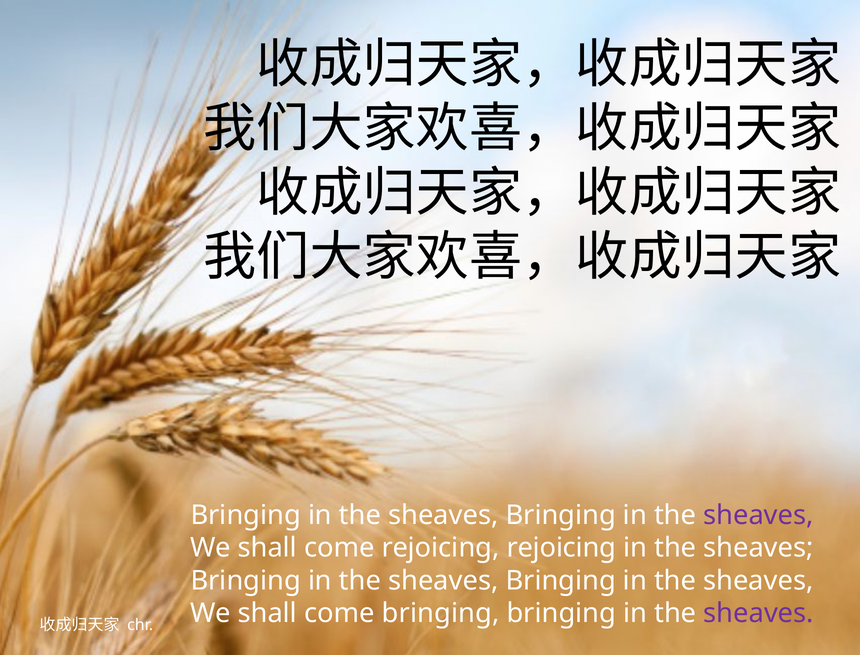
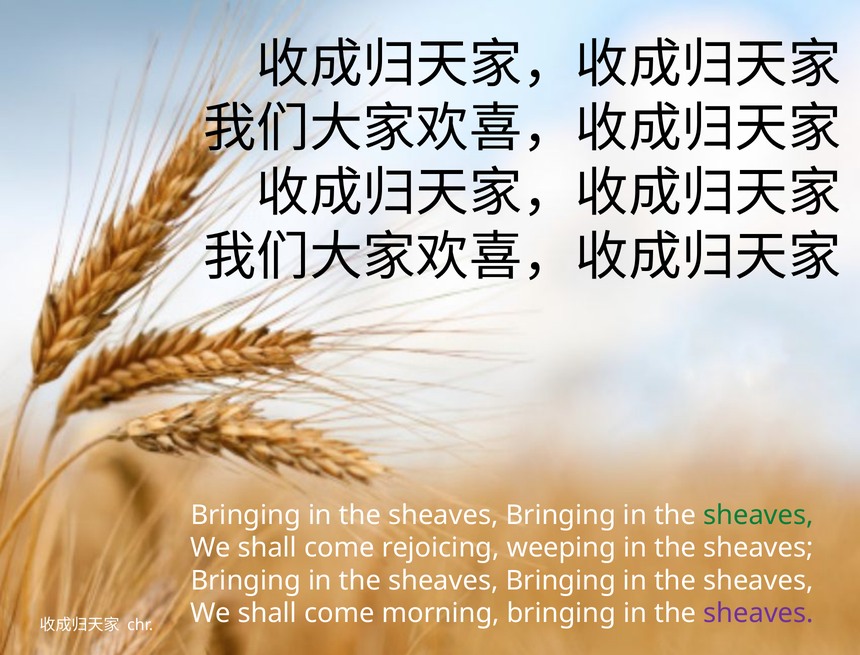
sheaves at (758, 515) colour: purple -> green
rejoicing rejoicing: rejoicing -> weeping
come bringing: bringing -> morning
